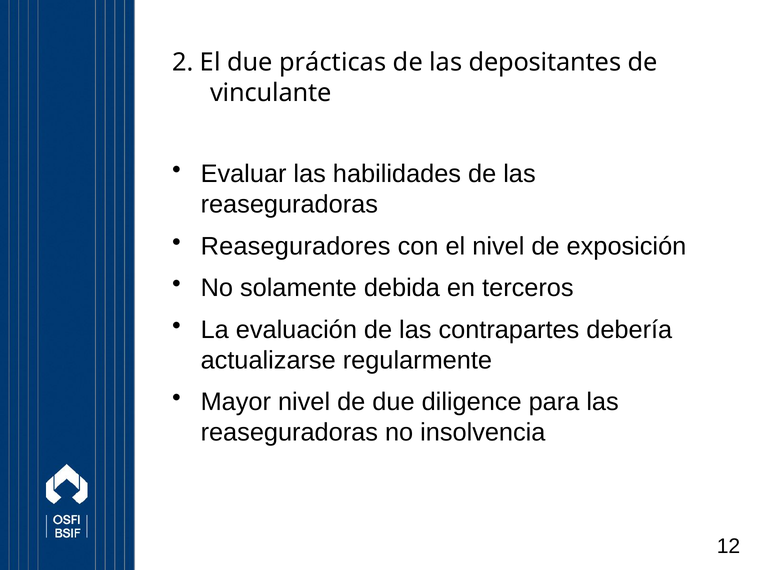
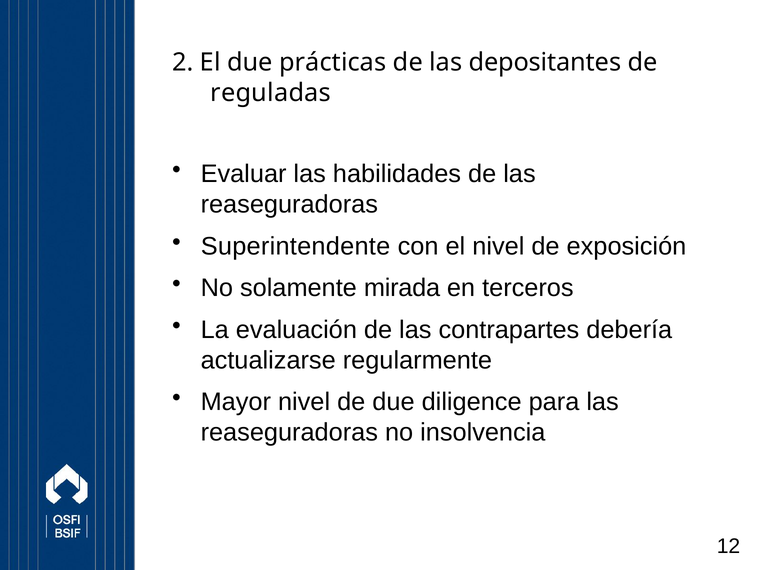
vinculante: vinculante -> reguladas
Reaseguradores: Reaseguradores -> Superintendente
debida: debida -> mirada
